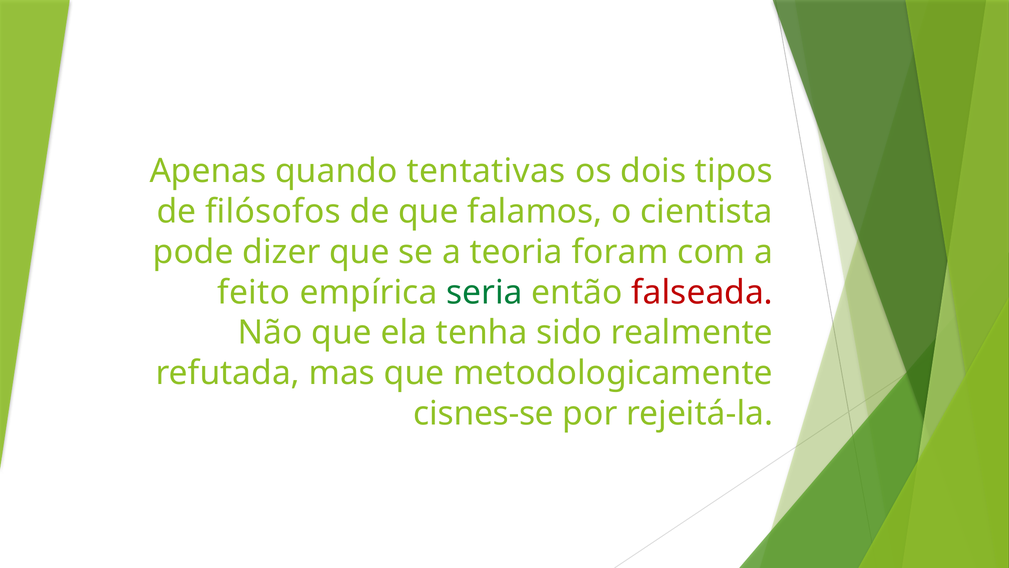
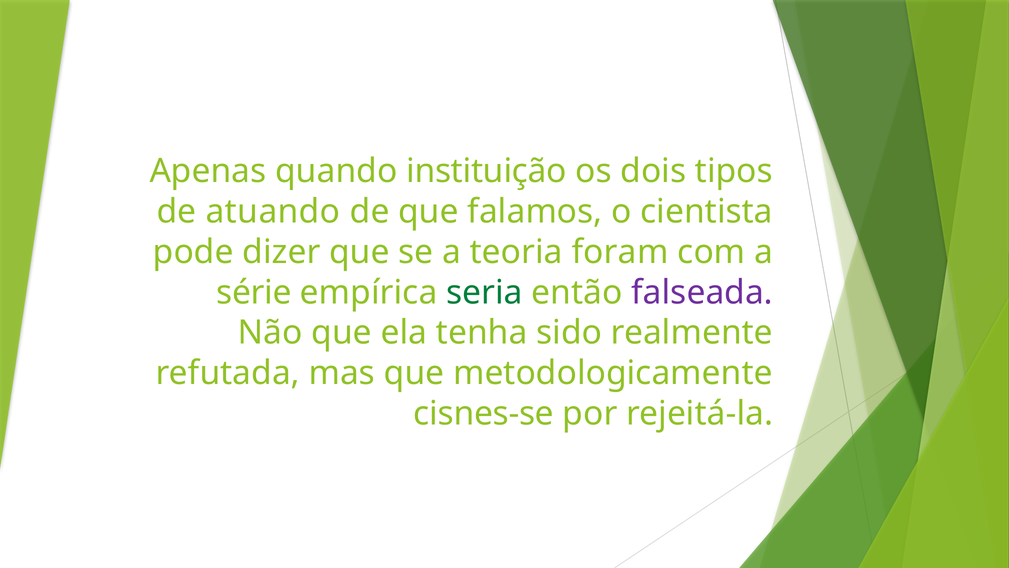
tentativas: tentativas -> instituição
filósofos: filósofos -> atuando
feito: feito -> série
falseada colour: red -> purple
